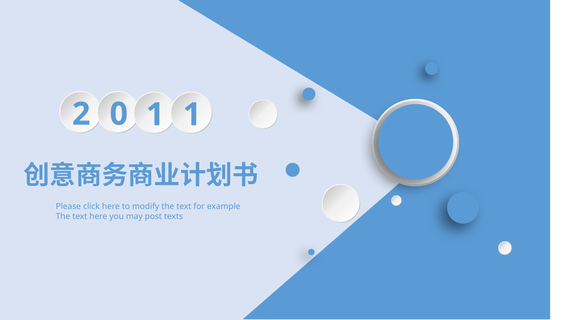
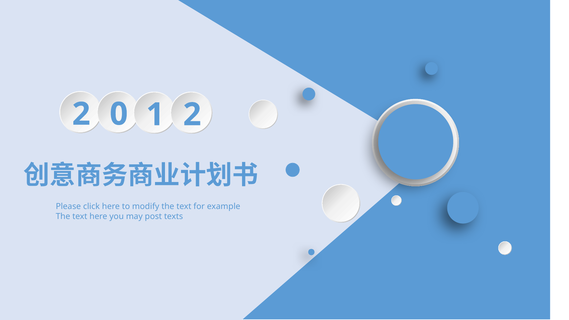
1 at (192, 115): 1 -> 2
